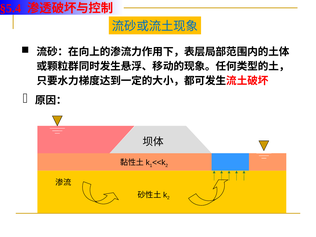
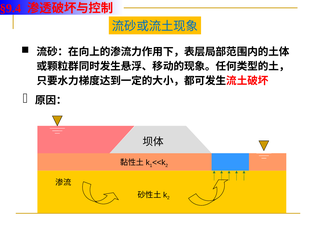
§5.4: §5.4 -> §9.4
